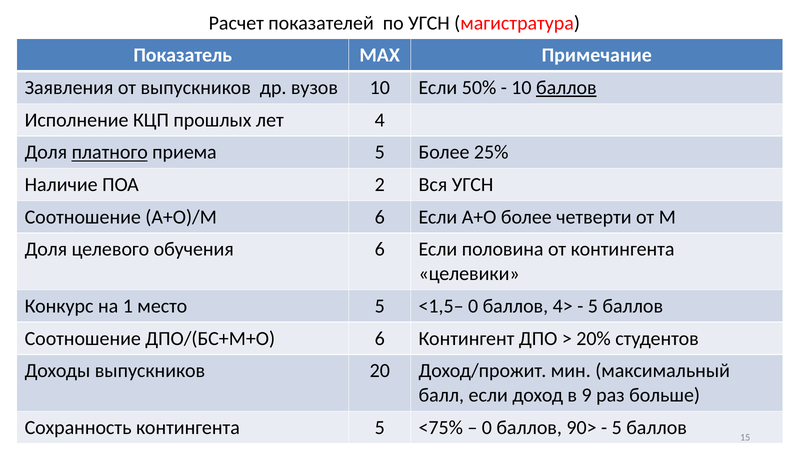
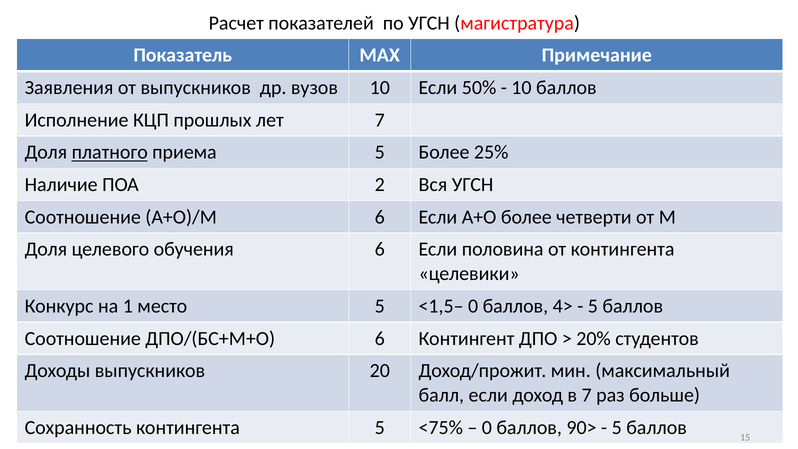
баллов at (566, 88) underline: present -> none
лет 4: 4 -> 7
в 9: 9 -> 7
